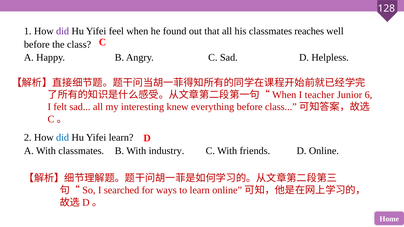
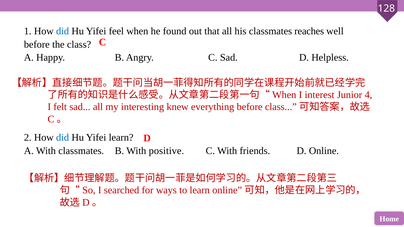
did at (63, 31) colour: purple -> blue
teacher: teacher -> interest
6: 6 -> 4
industry: industry -> positive
